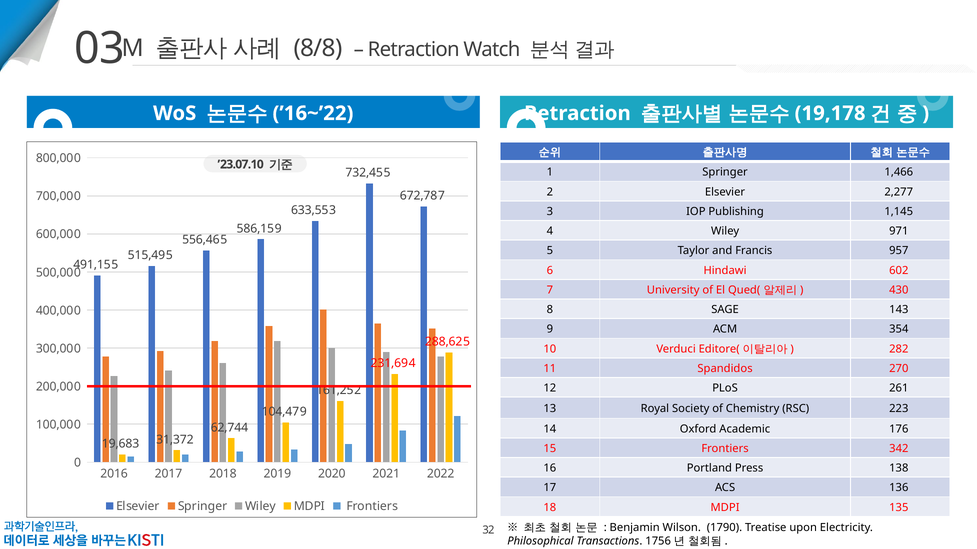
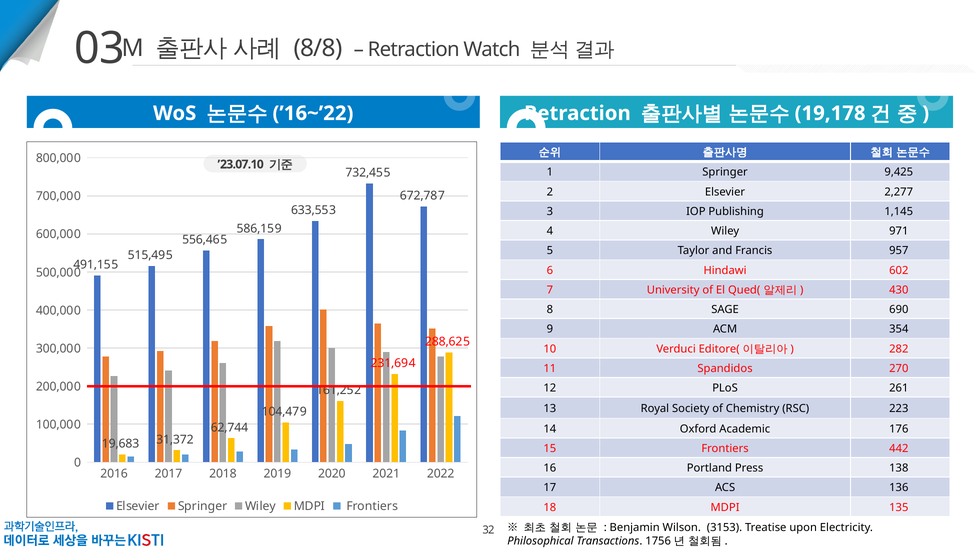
1,466: 1,466 -> 9,425
143: 143 -> 690
342: 342 -> 442
1790: 1790 -> 3153
